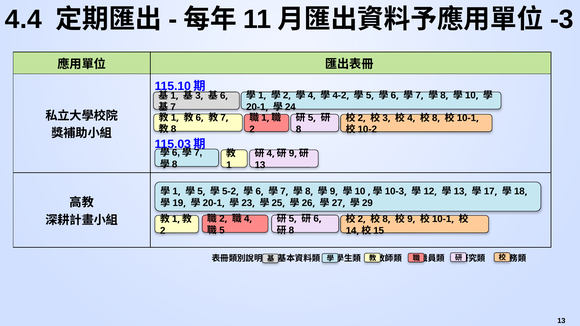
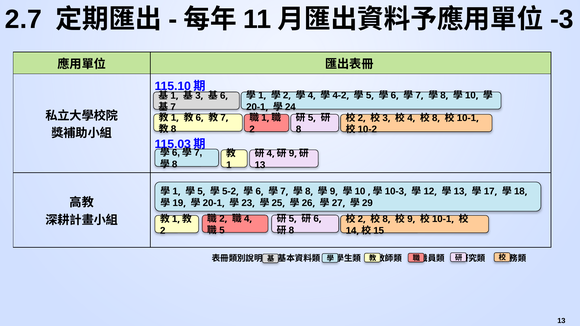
4.4: 4.4 -> 2.7
